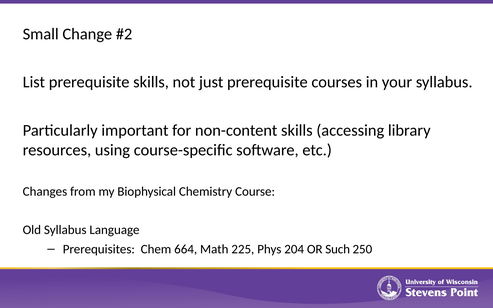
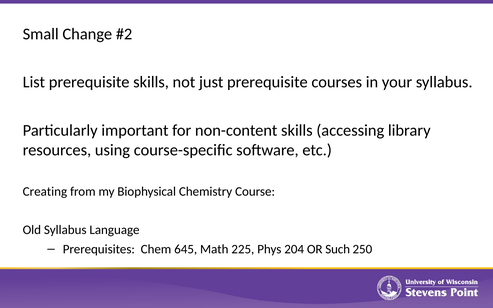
Changes: Changes -> Creating
664: 664 -> 645
